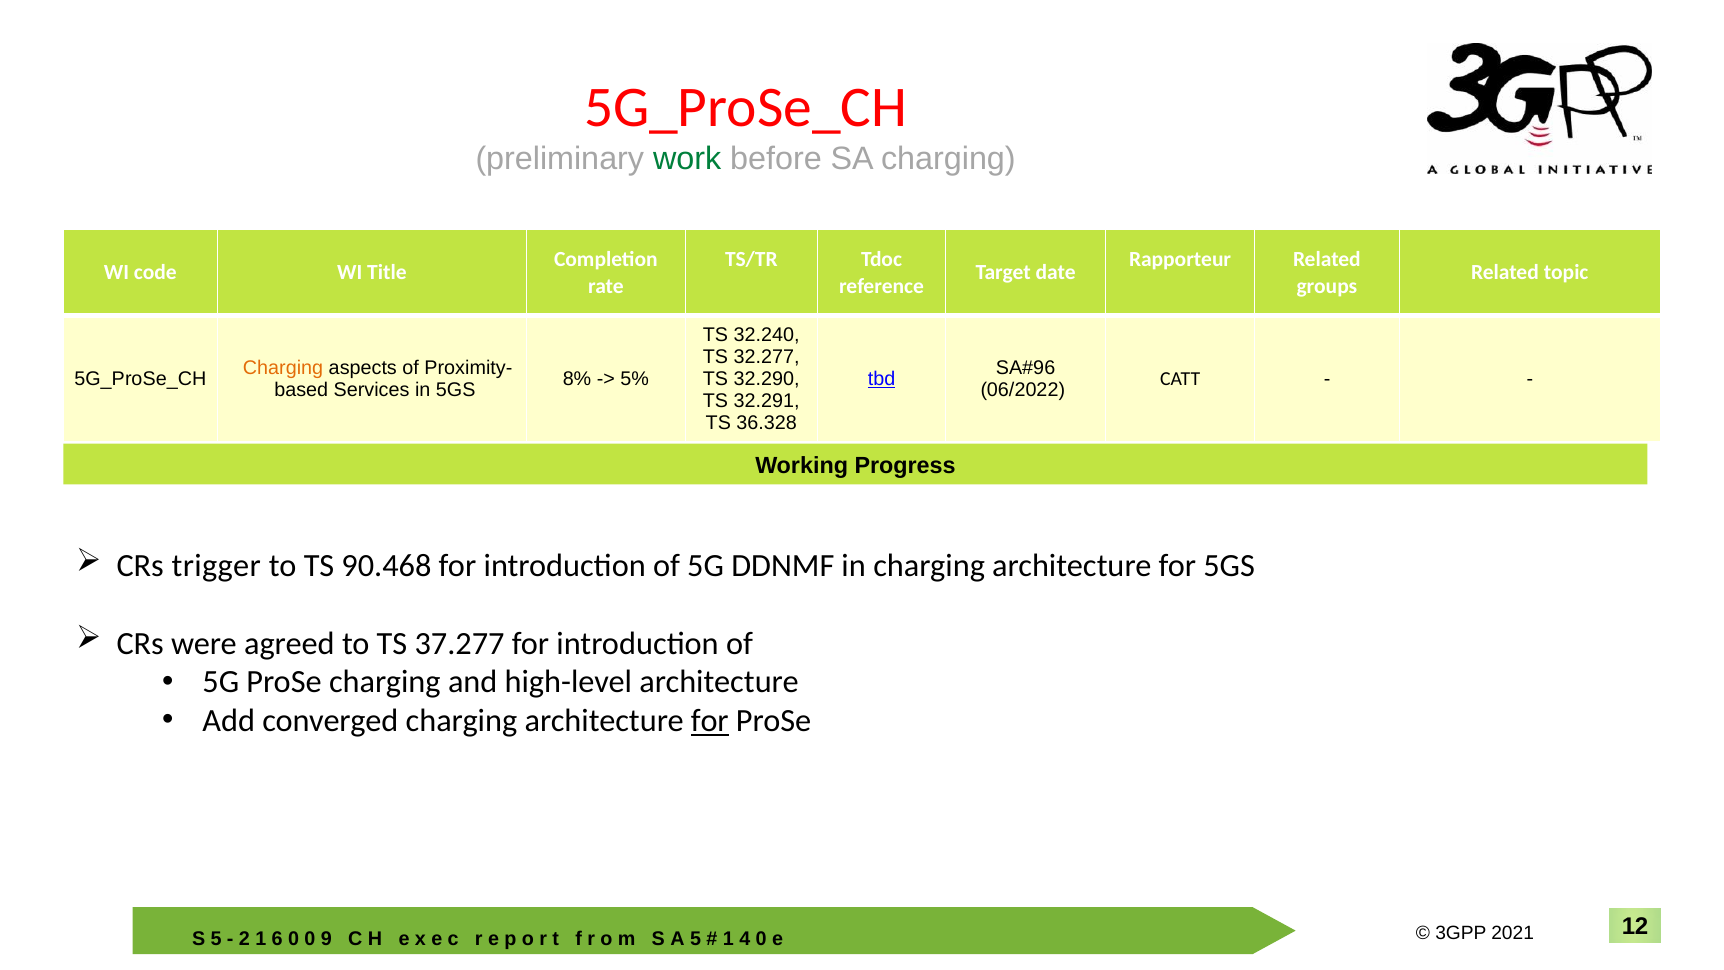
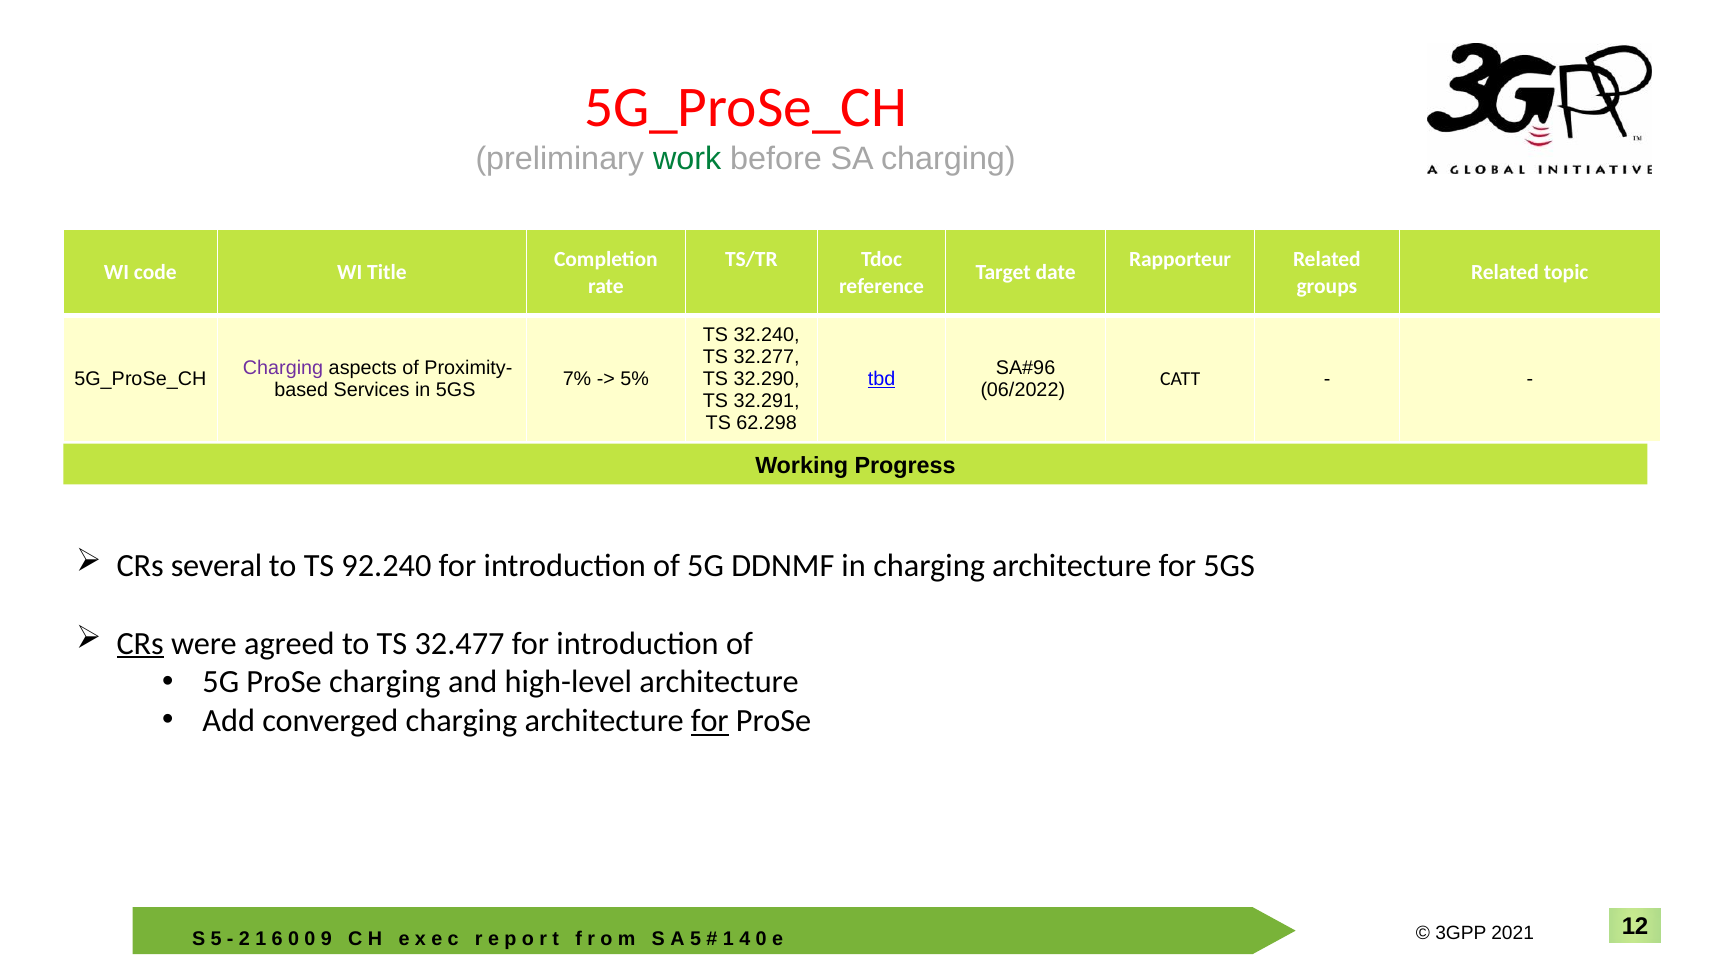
Charging at (283, 368) colour: orange -> purple
8%: 8% -> 7%
36.328: 36.328 -> 62.298
trigger: trigger -> several
90.468: 90.468 -> 92.240
CRs at (140, 643) underline: none -> present
37.277: 37.277 -> 32.477
